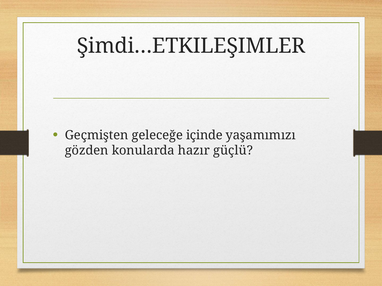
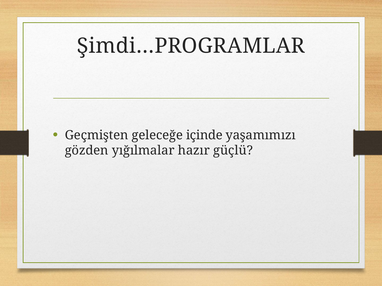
Şimdi…ETKILEŞIMLER: Şimdi…ETKILEŞIMLER -> Şimdi…PROGRAMLAR
konularda: konularda -> yığılmalar
